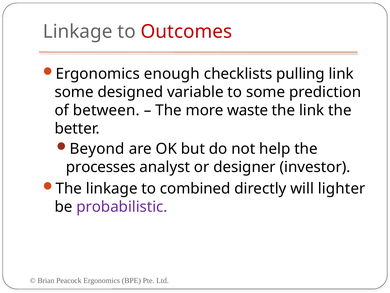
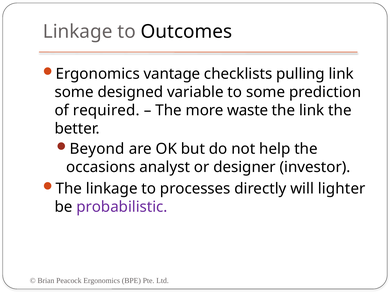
Outcomes colour: red -> black
enough: enough -> vantage
between: between -> required
processes: processes -> occasions
combined: combined -> processes
